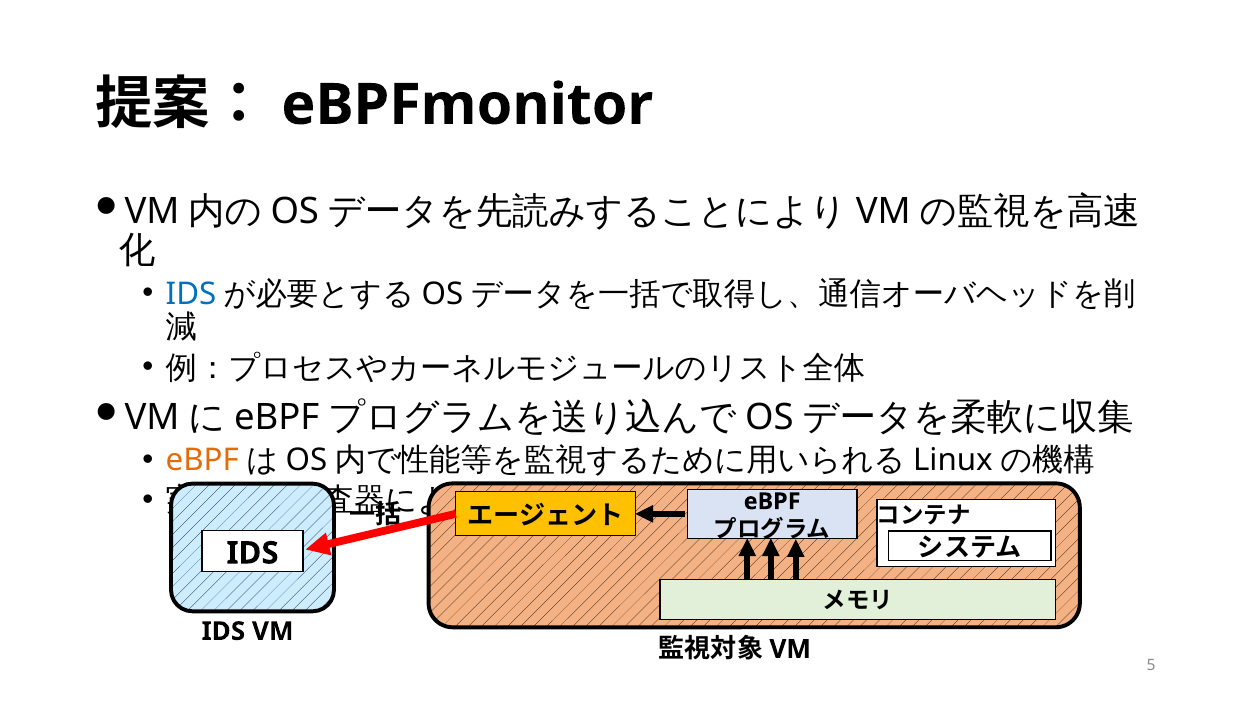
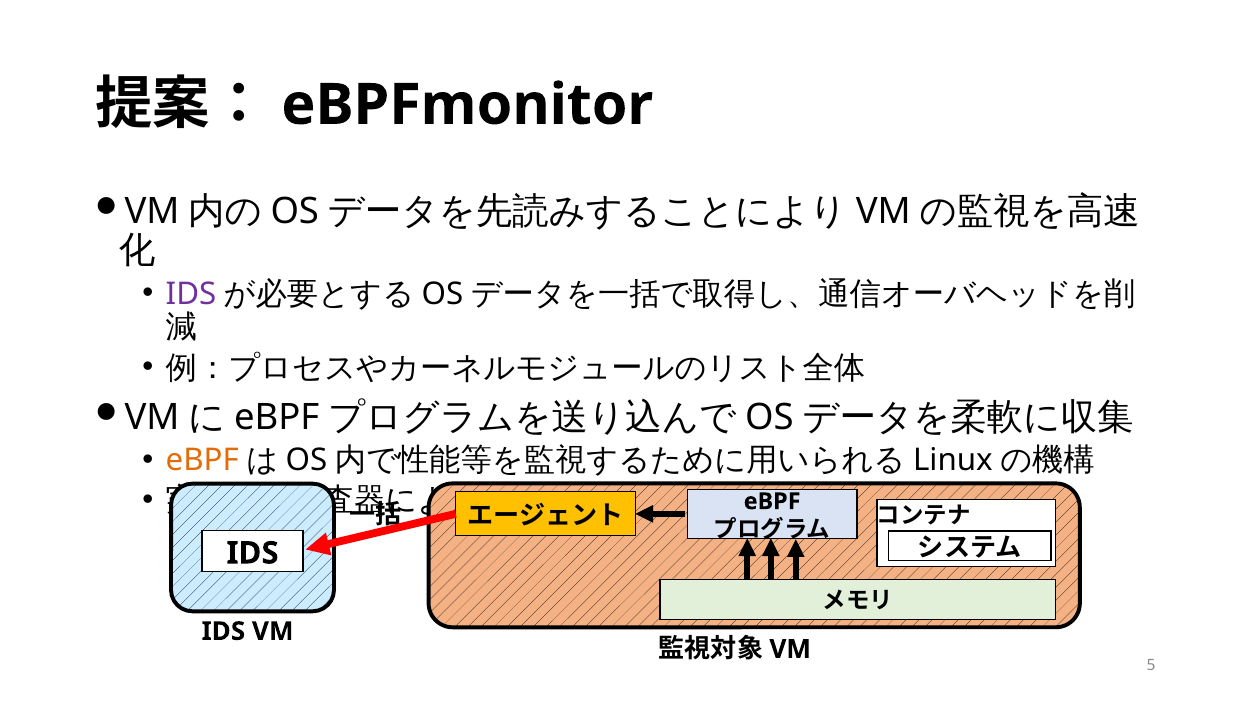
IDS at (191, 294) colour: blue -> purple
